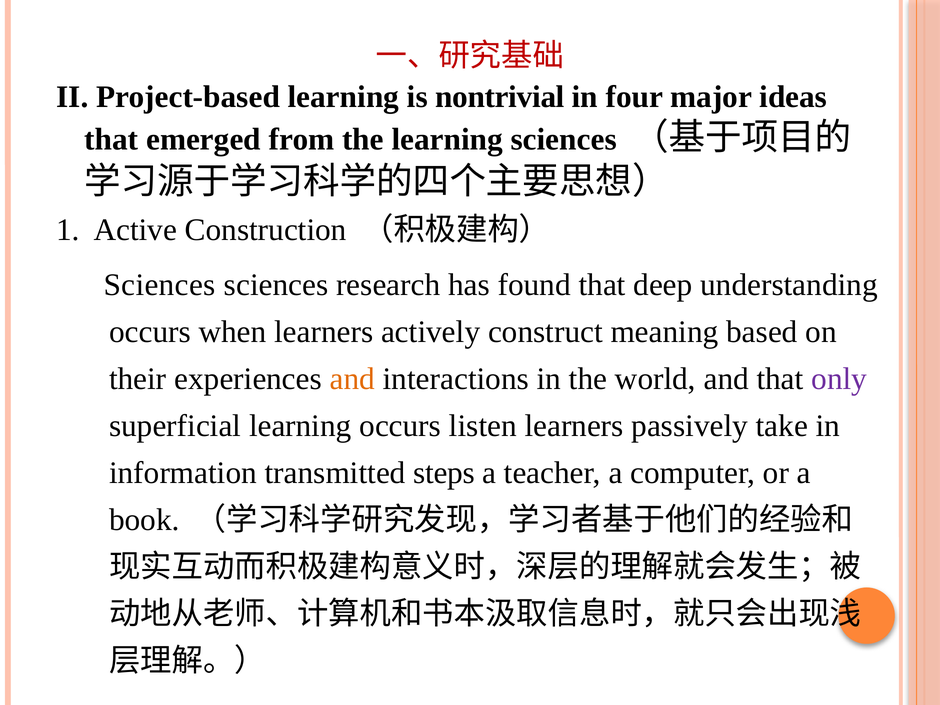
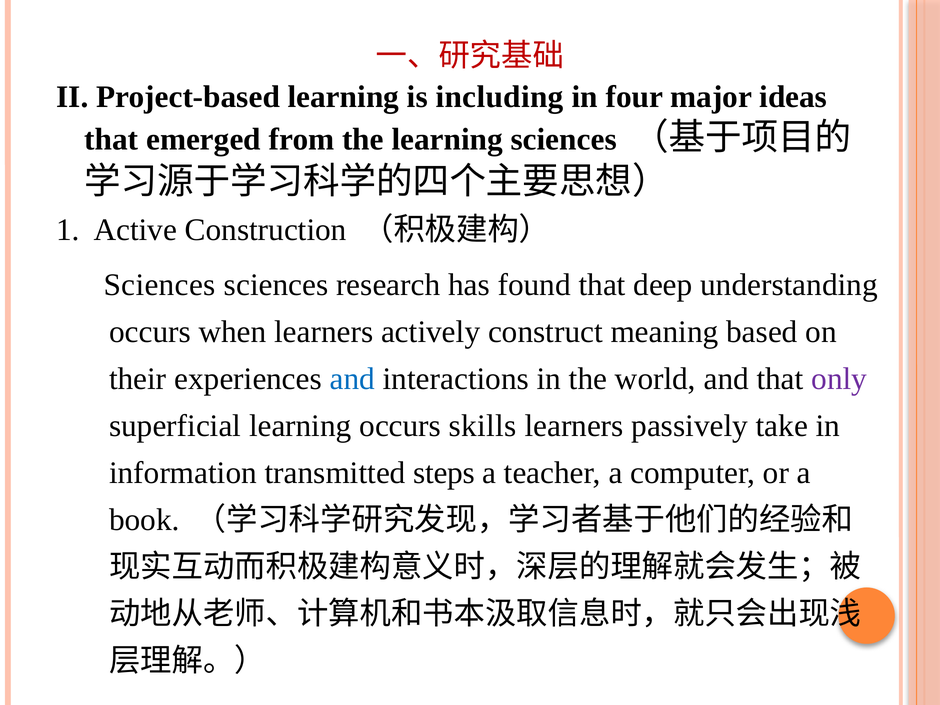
nontrivial: nontrivial -> including
and at (352, 379) colour: orange -> blue
listen: listen -> skills
